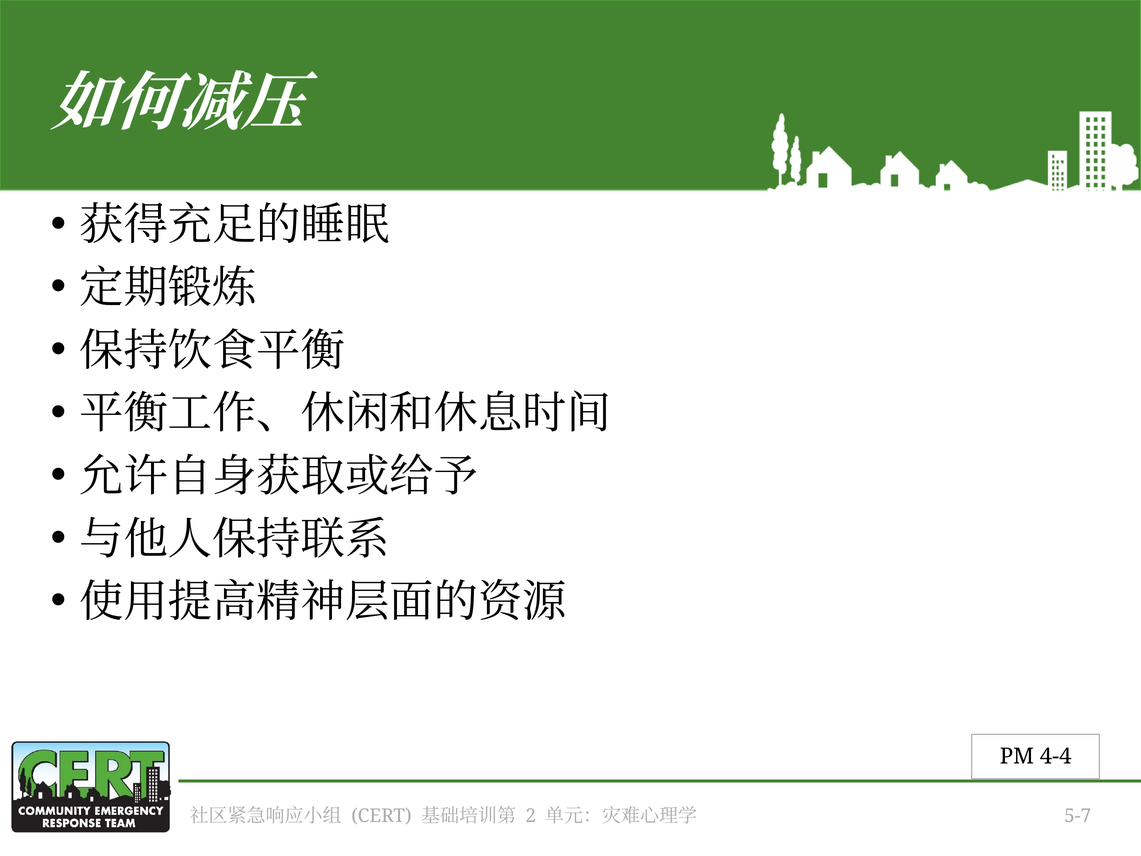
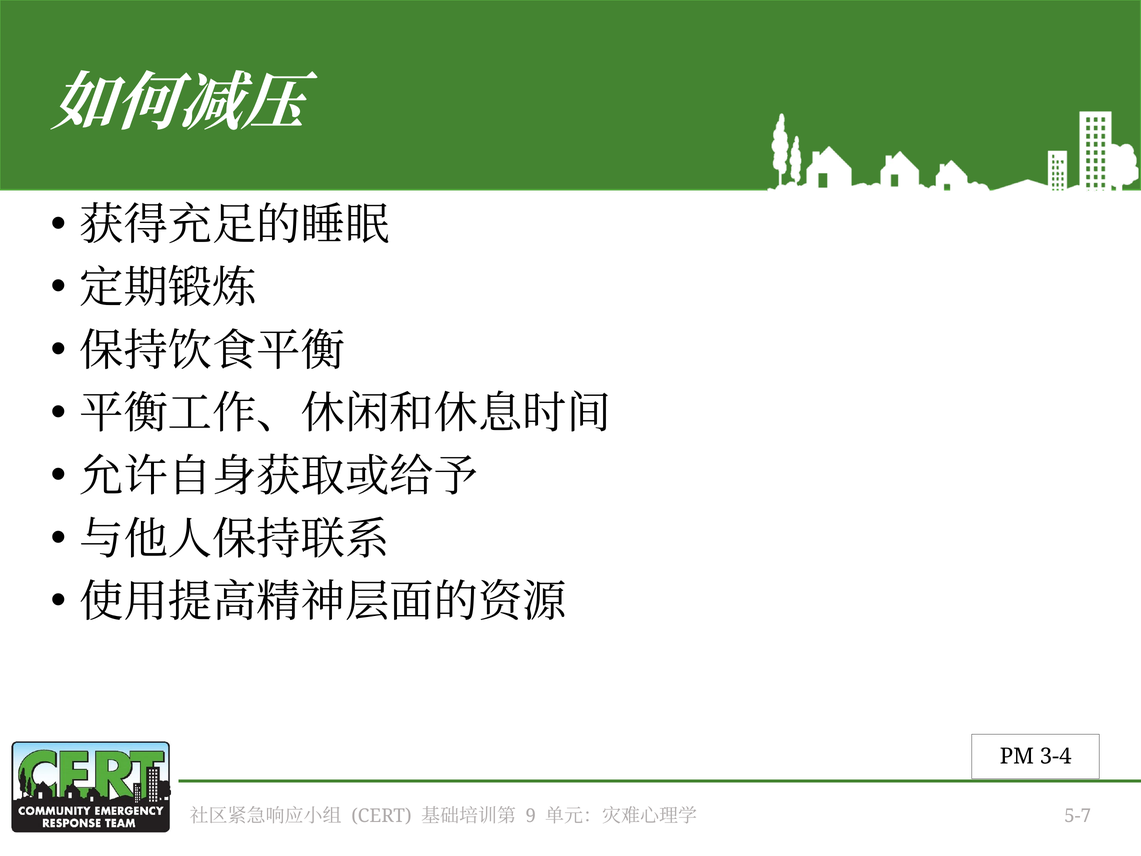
4-4: 4-4 -> 3-4
2: 2 -> 9
